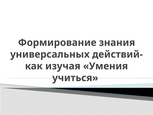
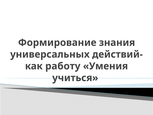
изучая: изучая -> работу
